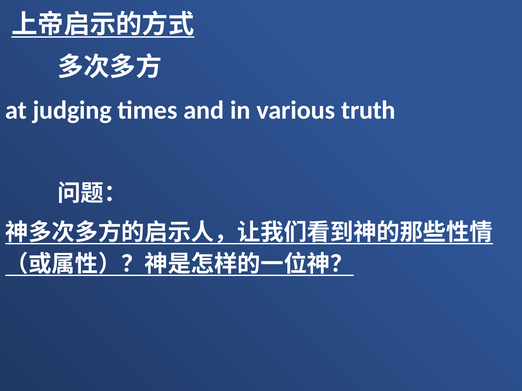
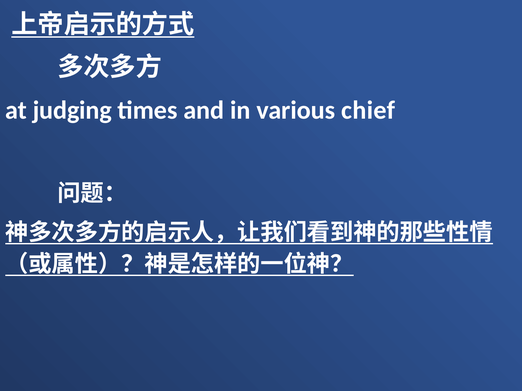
truth: truth -> chief
